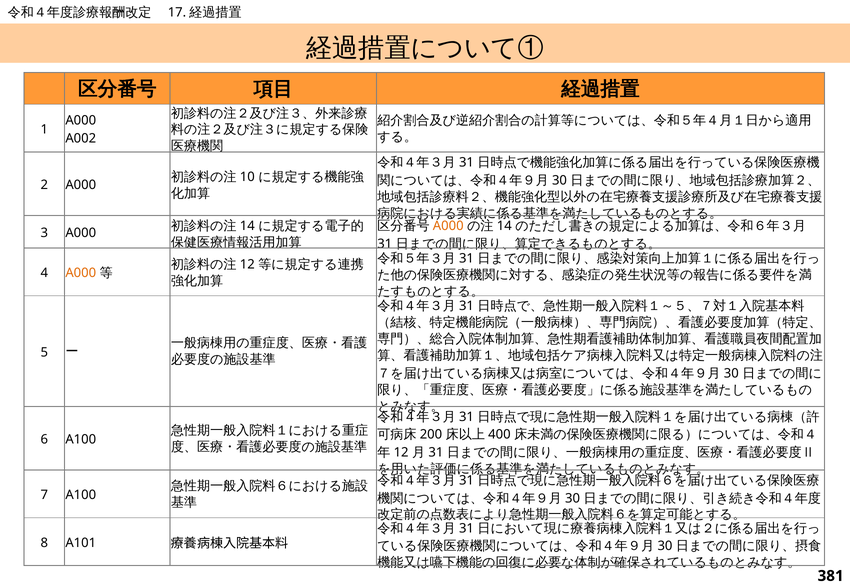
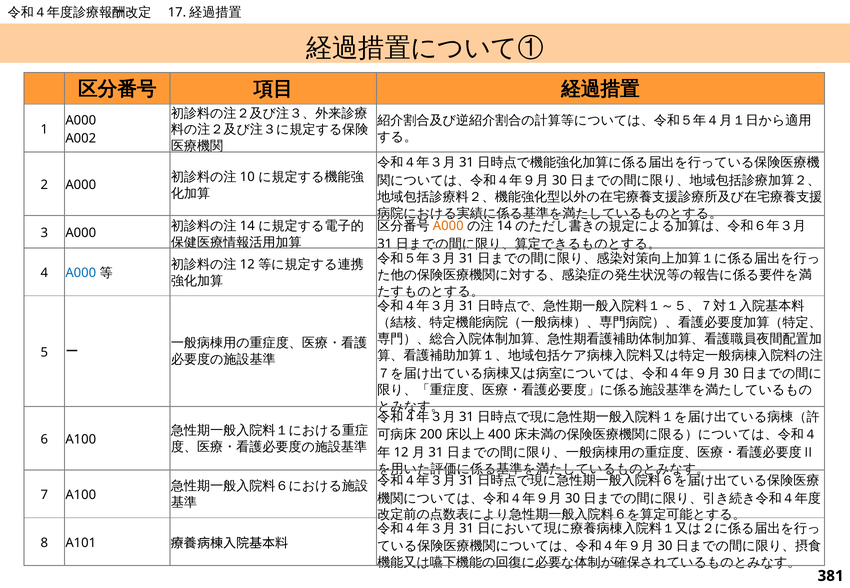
A000 at (81, 273) colour: orange -> blue
